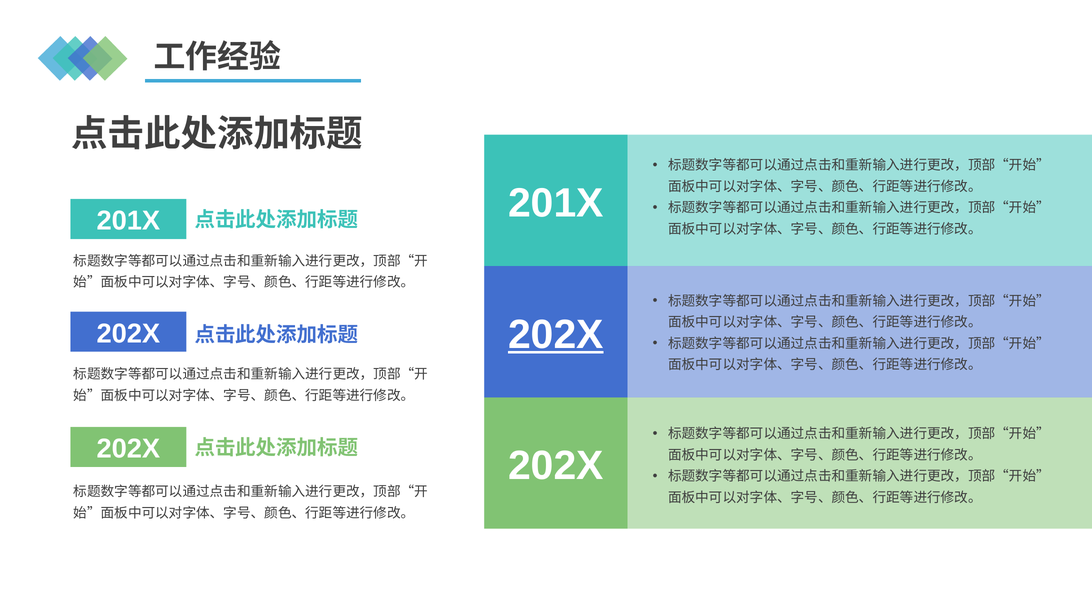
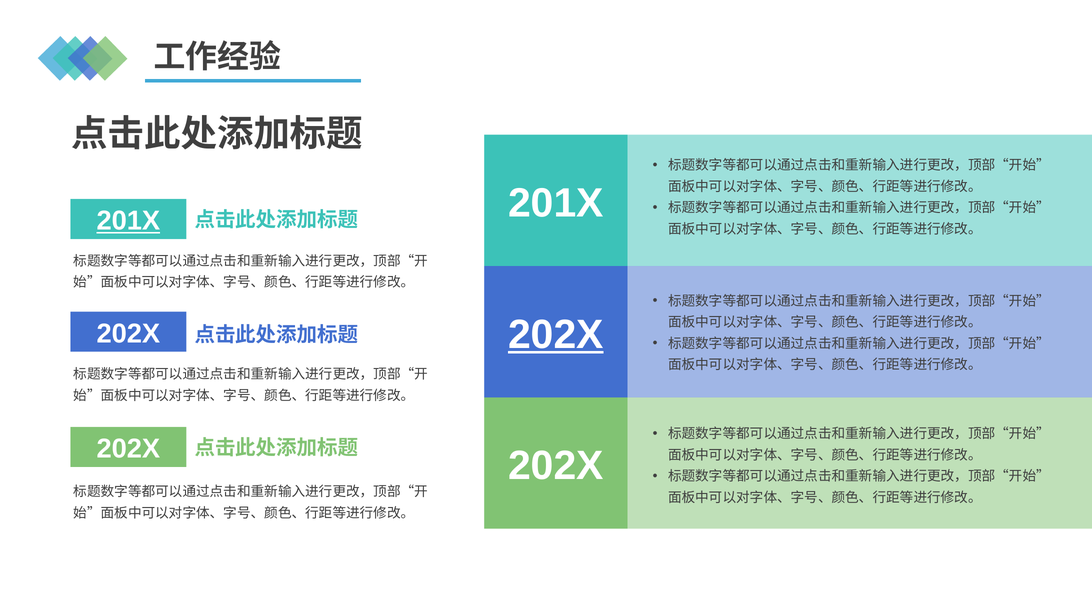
201X at (128, 221) underline: none -> present
